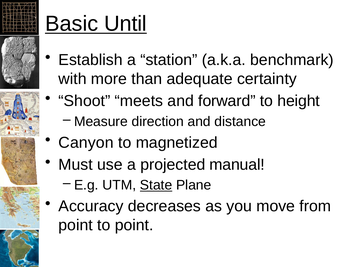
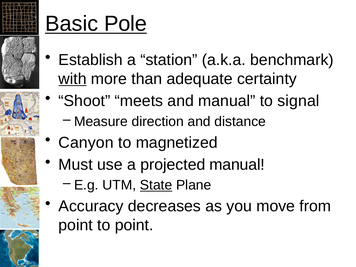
Until: Until -> Pole
with underline: none -> present
and forward: forward -> manual
height: height -> signal
